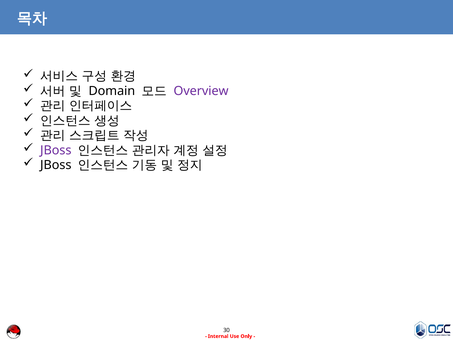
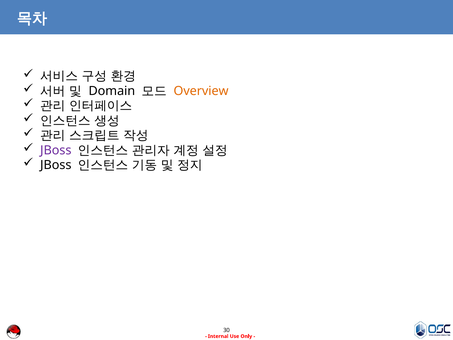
Overview colour: purple -> orange
